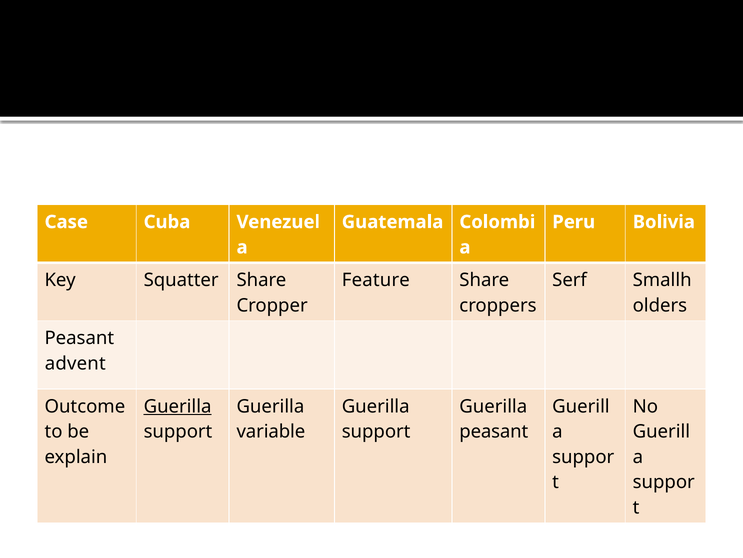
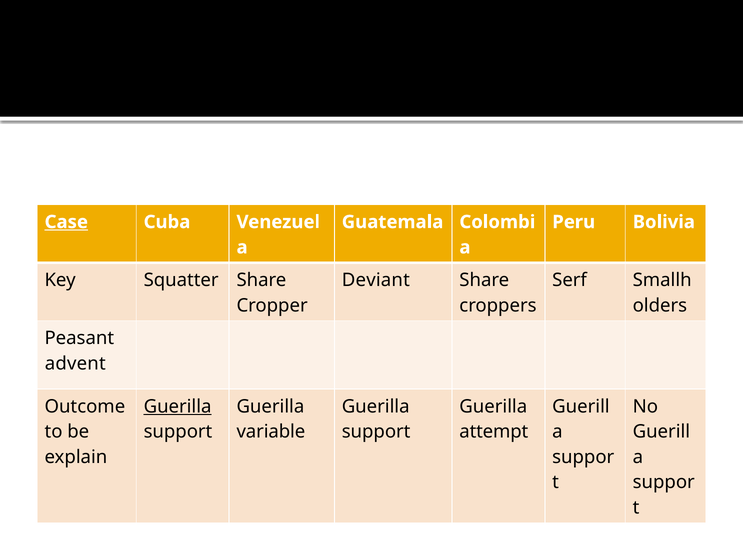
Case underline: none -> present
Feature: Feature -> Deviant
peasant at (494, 431): peasant -> attempt
